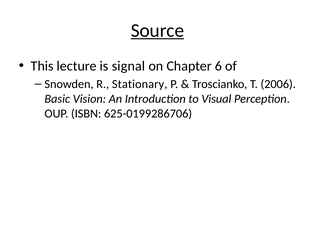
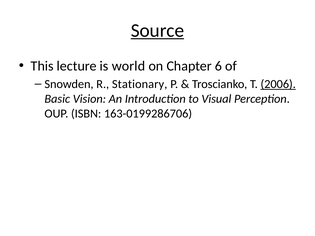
signal: signal -> world
2006 underline: none -> present
625-0199286706: 625-0199286706 -> 163-0199286706
